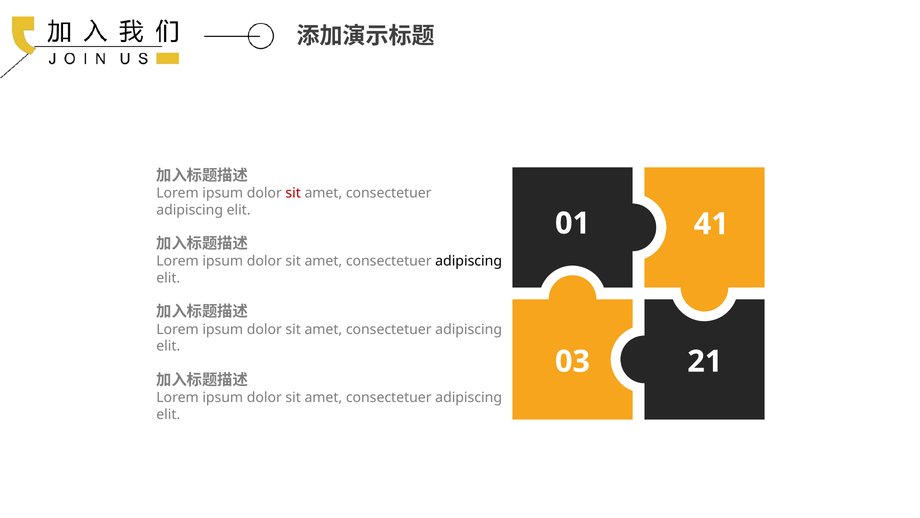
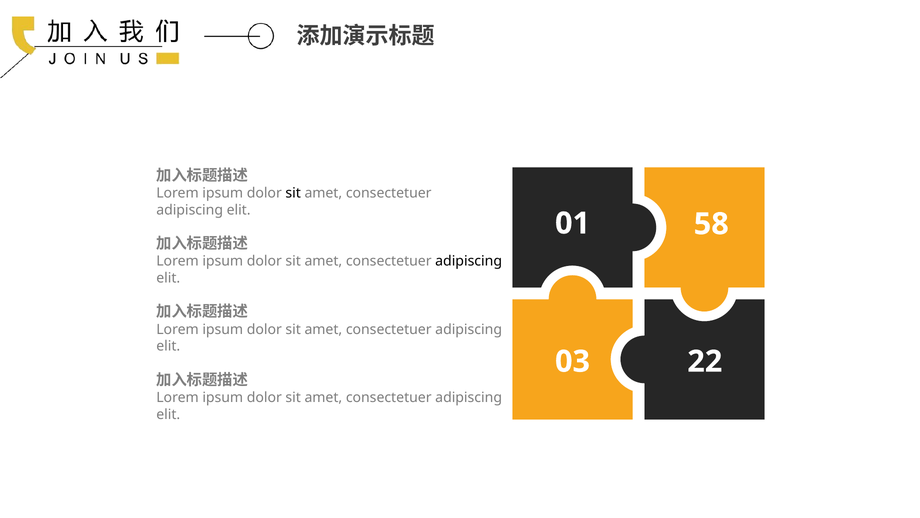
sit at (293, 193) colour: red -> black
41: 41 -> 58
21: 21 -> 22
